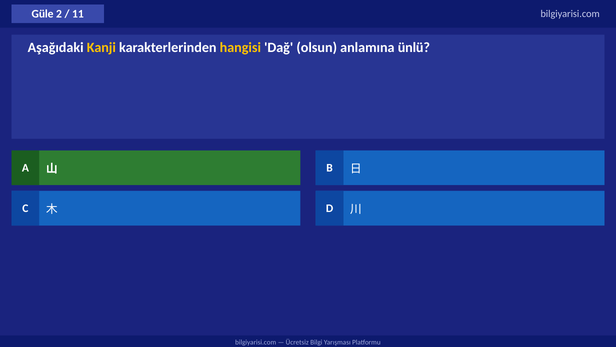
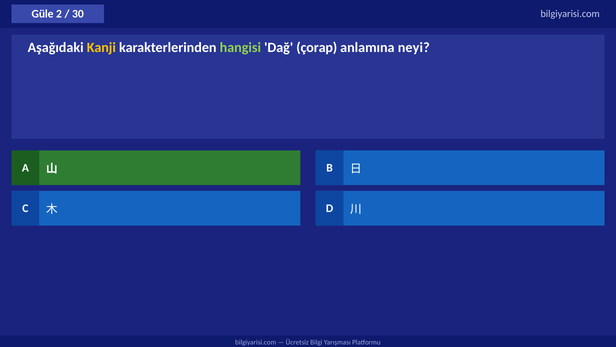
11: 11 -> 30
hangisi colour: yellow -> light green
olsun: olsun -> çorap
ünlü: ünlü -> neyi
